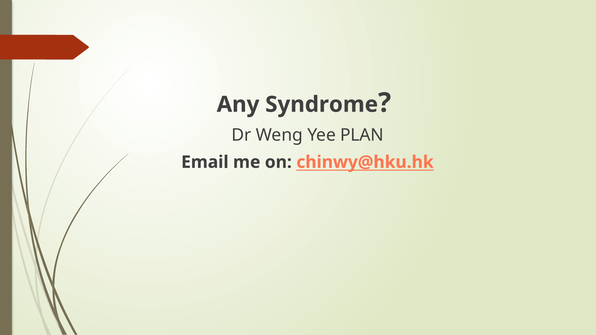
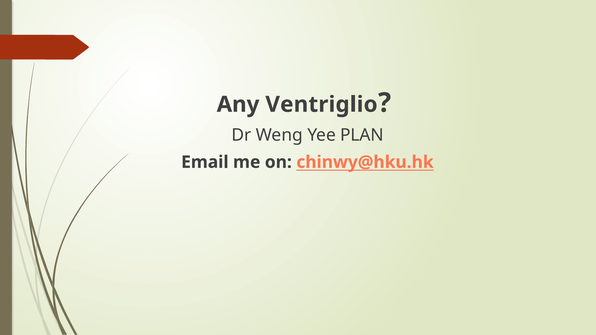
Syndrome: Syndrome -> Ventriglio
